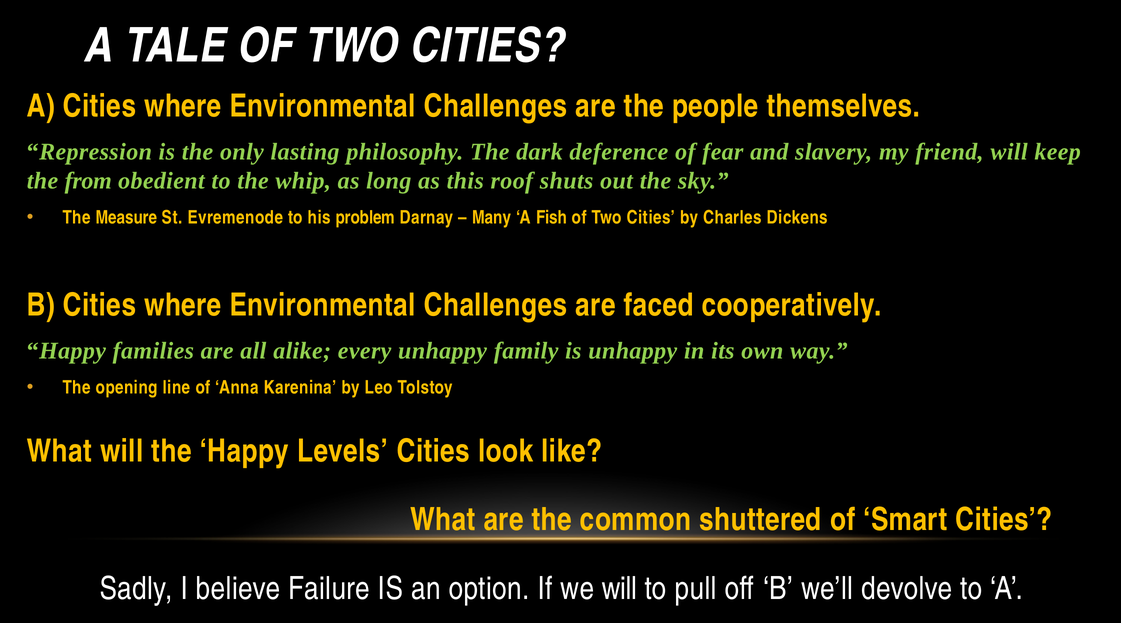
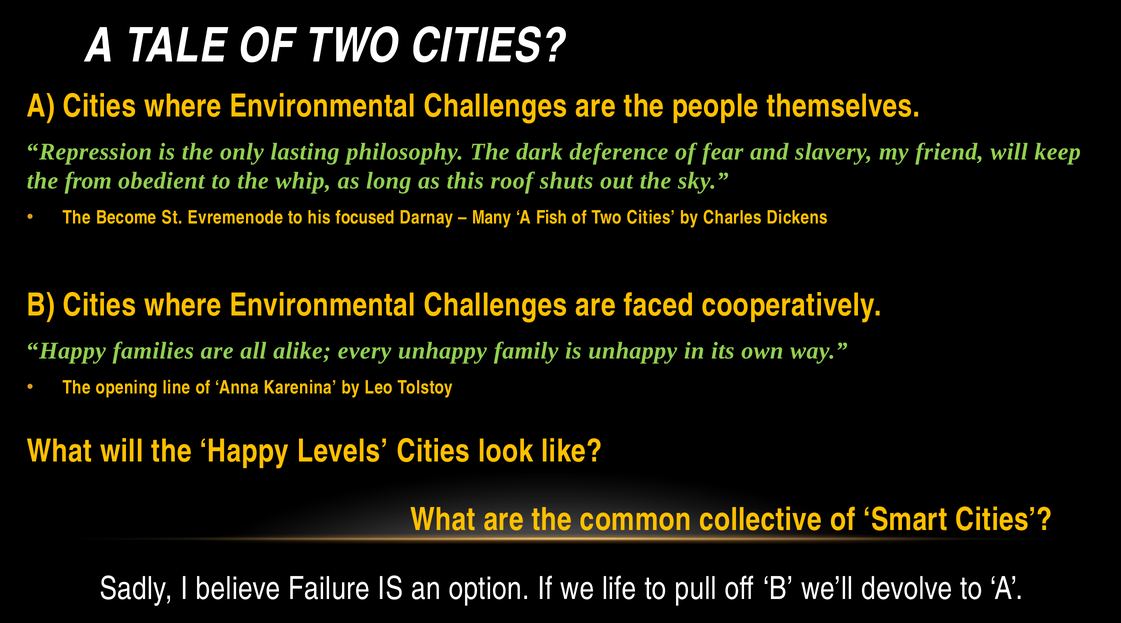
Measure: Measure -> Become
problem: problem -> focused
shuttered: shuttered -> collective
we will: will -> life
